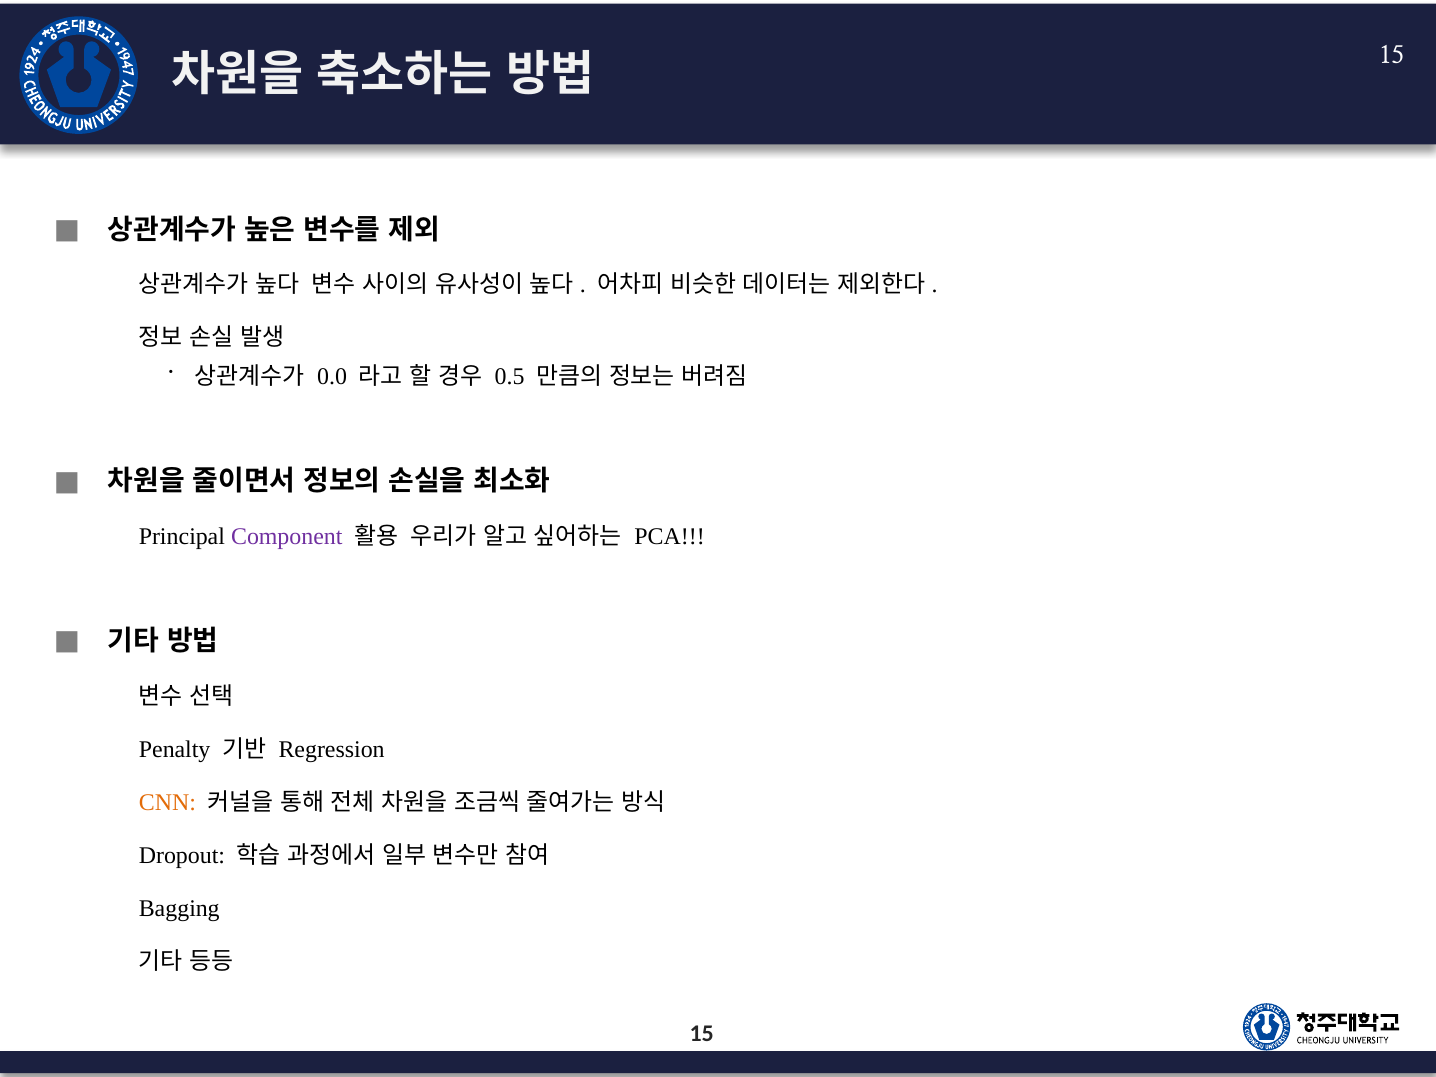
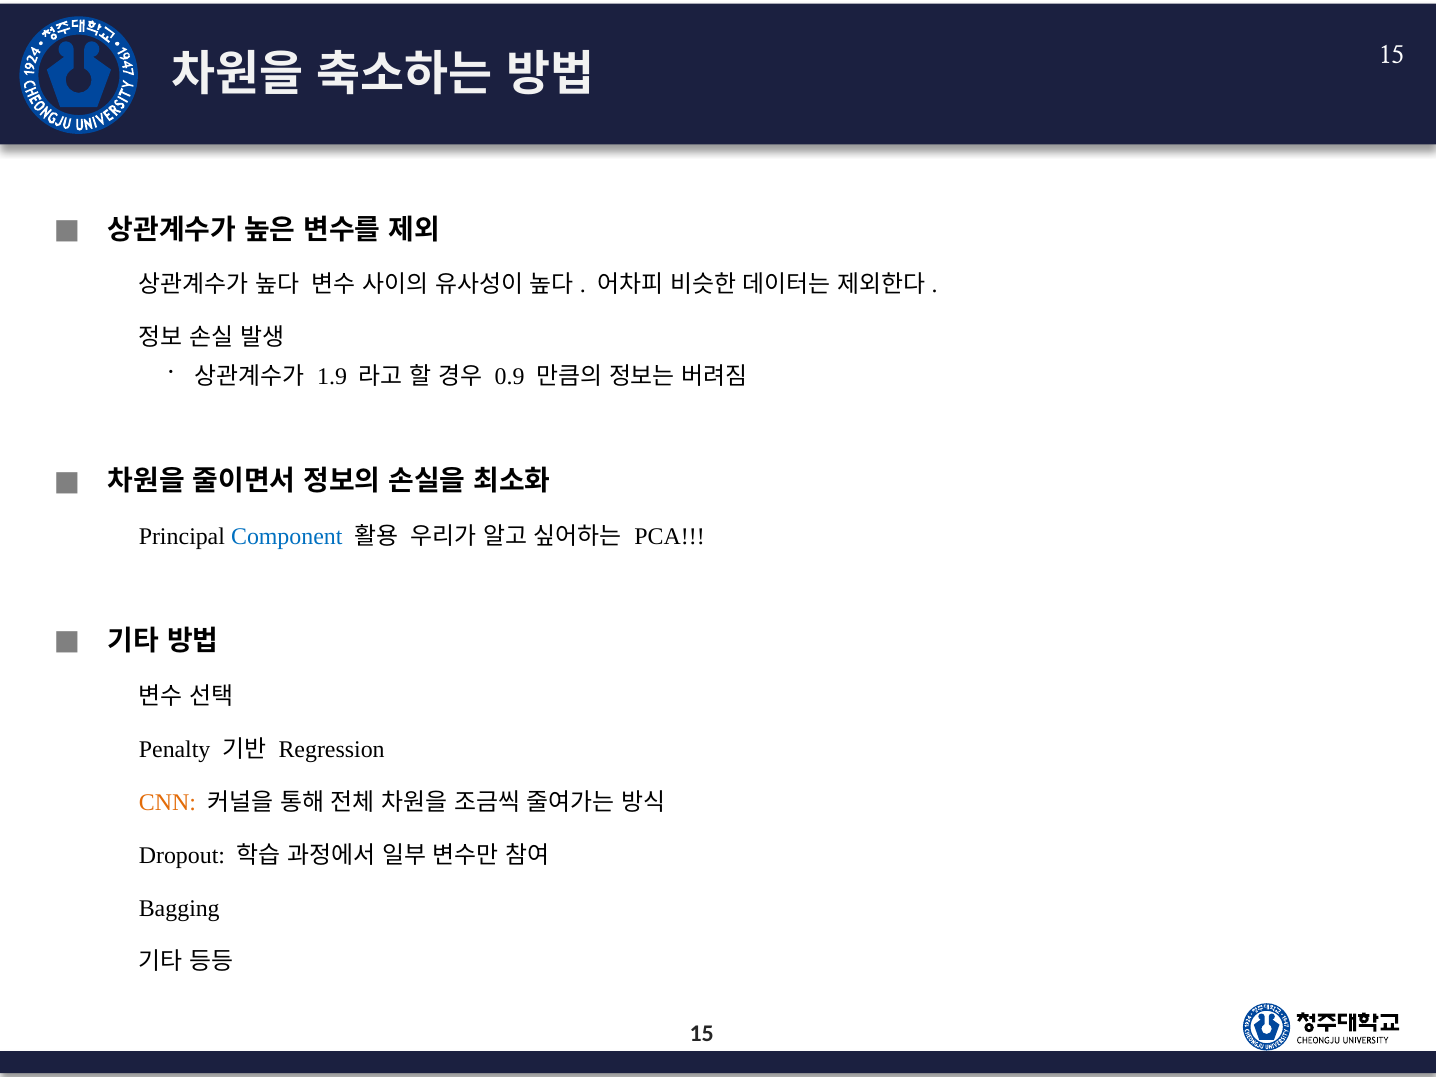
0.0: 0.0 -> 1.9
0.5: 0.5 -> 0.9
Component colour: purple -> blue
